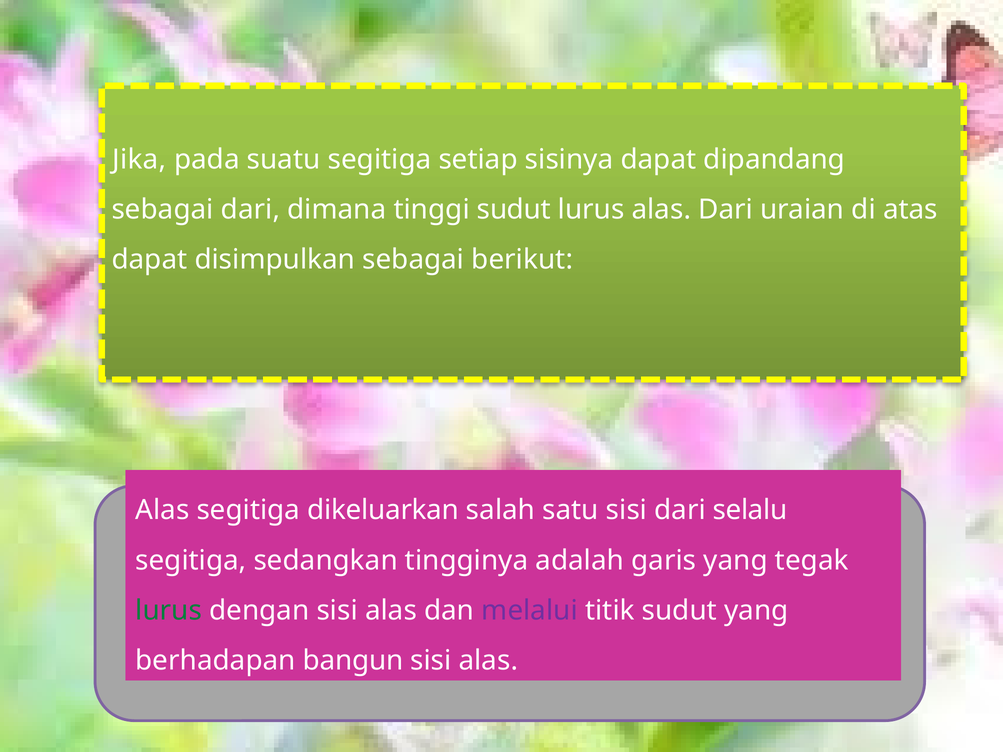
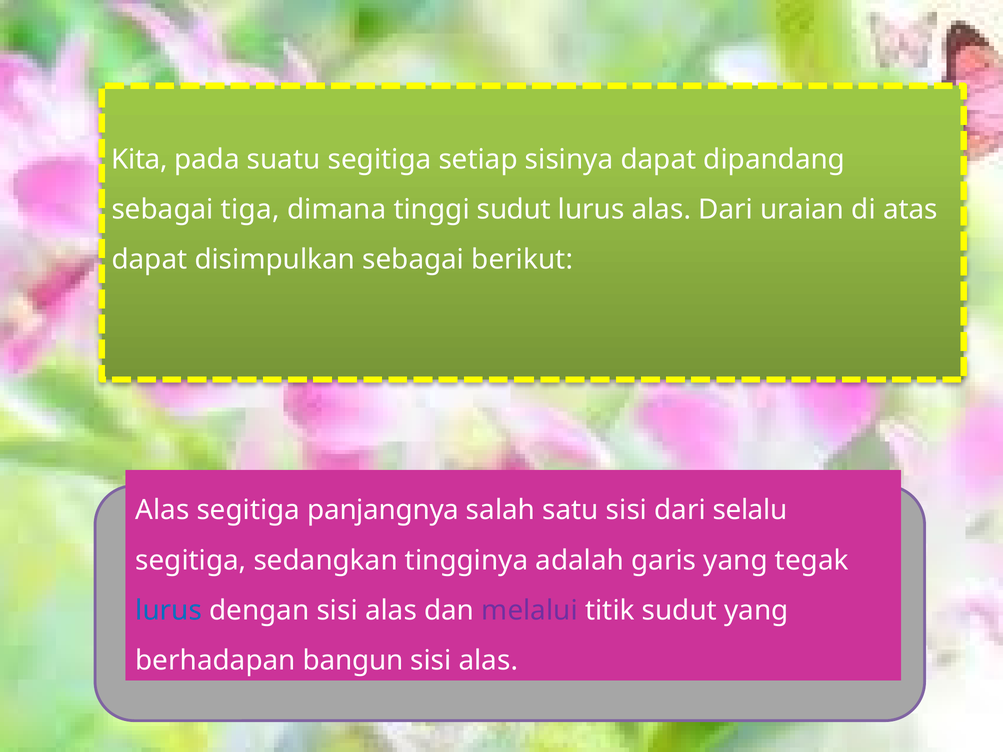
Jika: Jika -> Kita
sebagai dari: dari -> tiga
dikeluarkan: dikeluarkan -> panjangnya
lurus at (169, 611) colour: green -> blue
